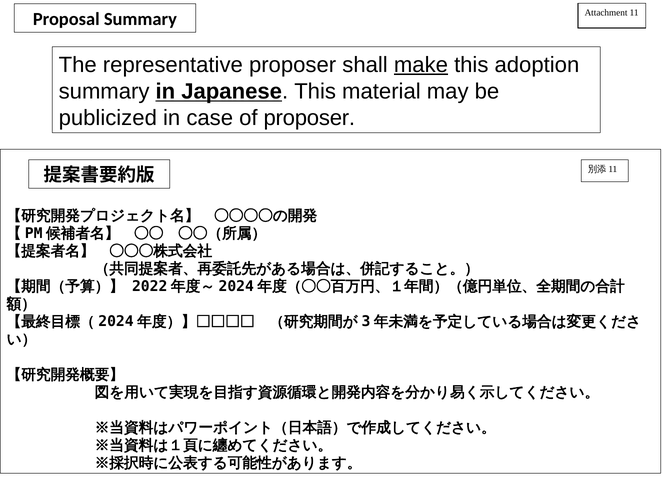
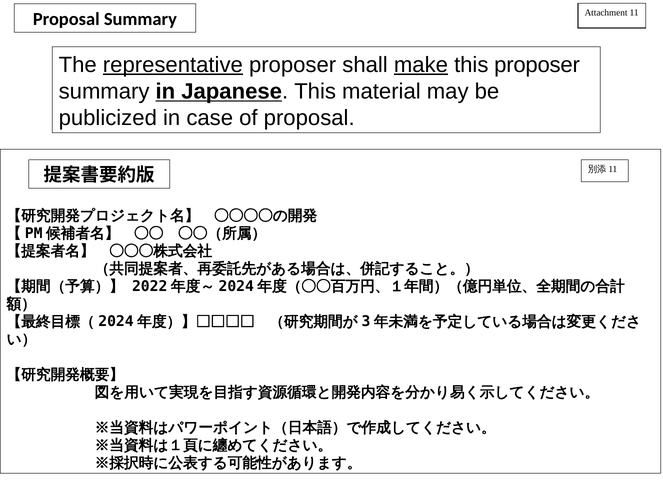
representative underline: none -> present
this adoption: adoption -> proposer
of proposer: proposer -> proposal
